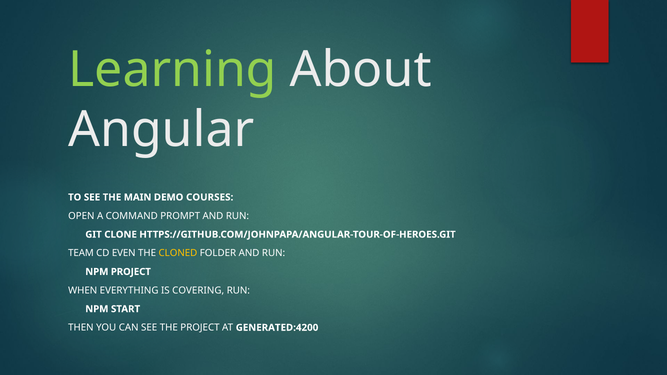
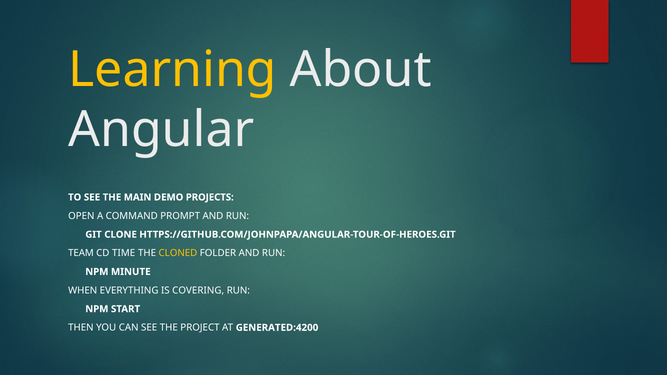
Learning colour: light green -> yellow
COURSES: COURSES -> PROJECTS
EVEN: EVEN -> TIME
NPM PROJECT: PROJECT -> MINUTE
